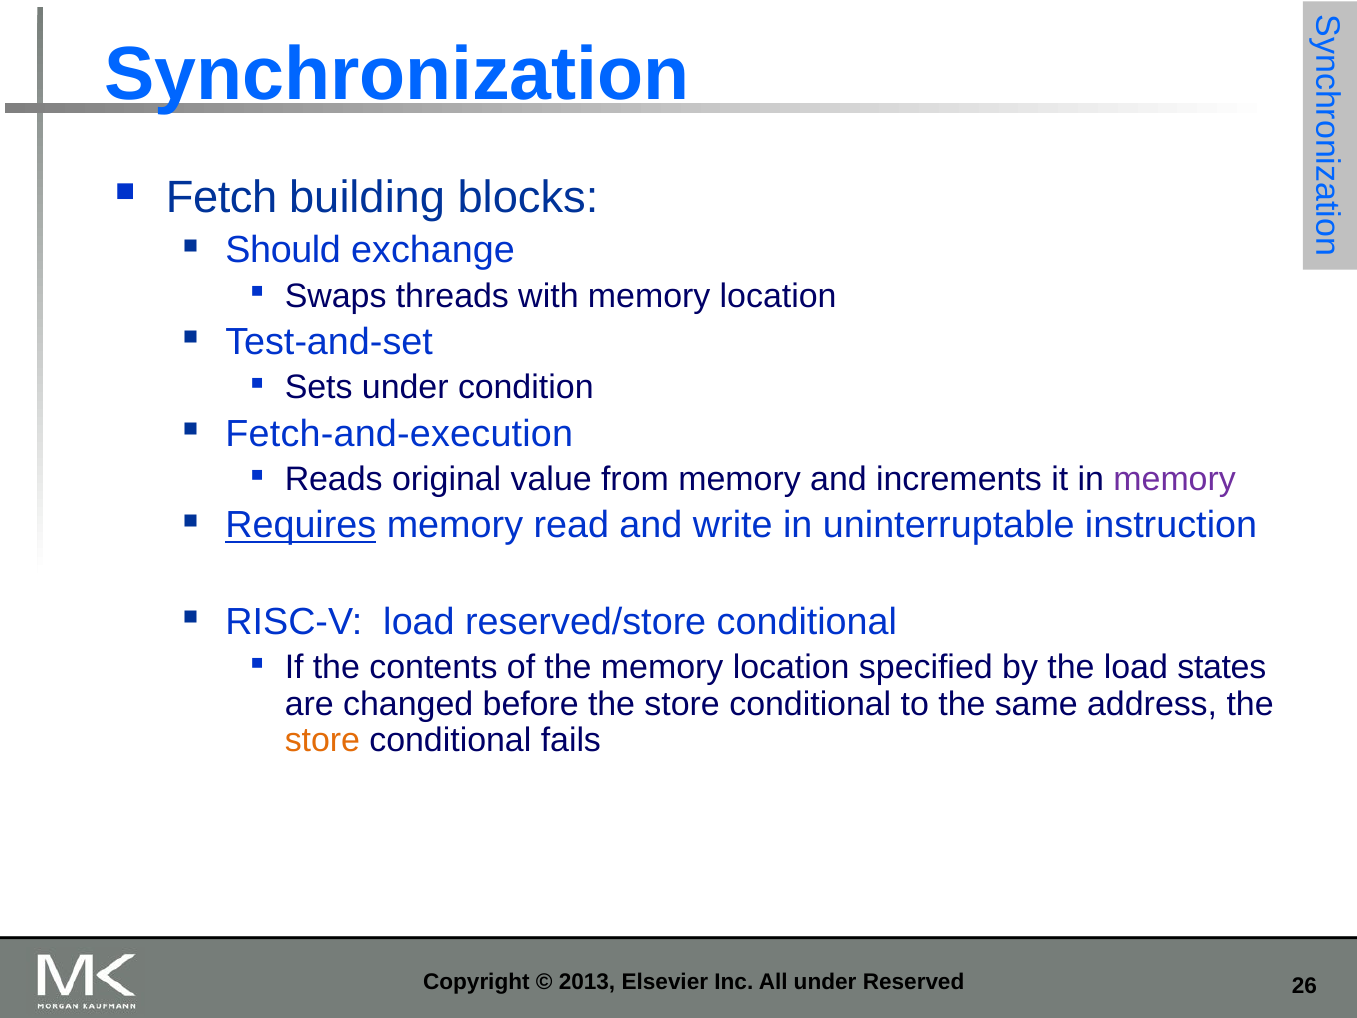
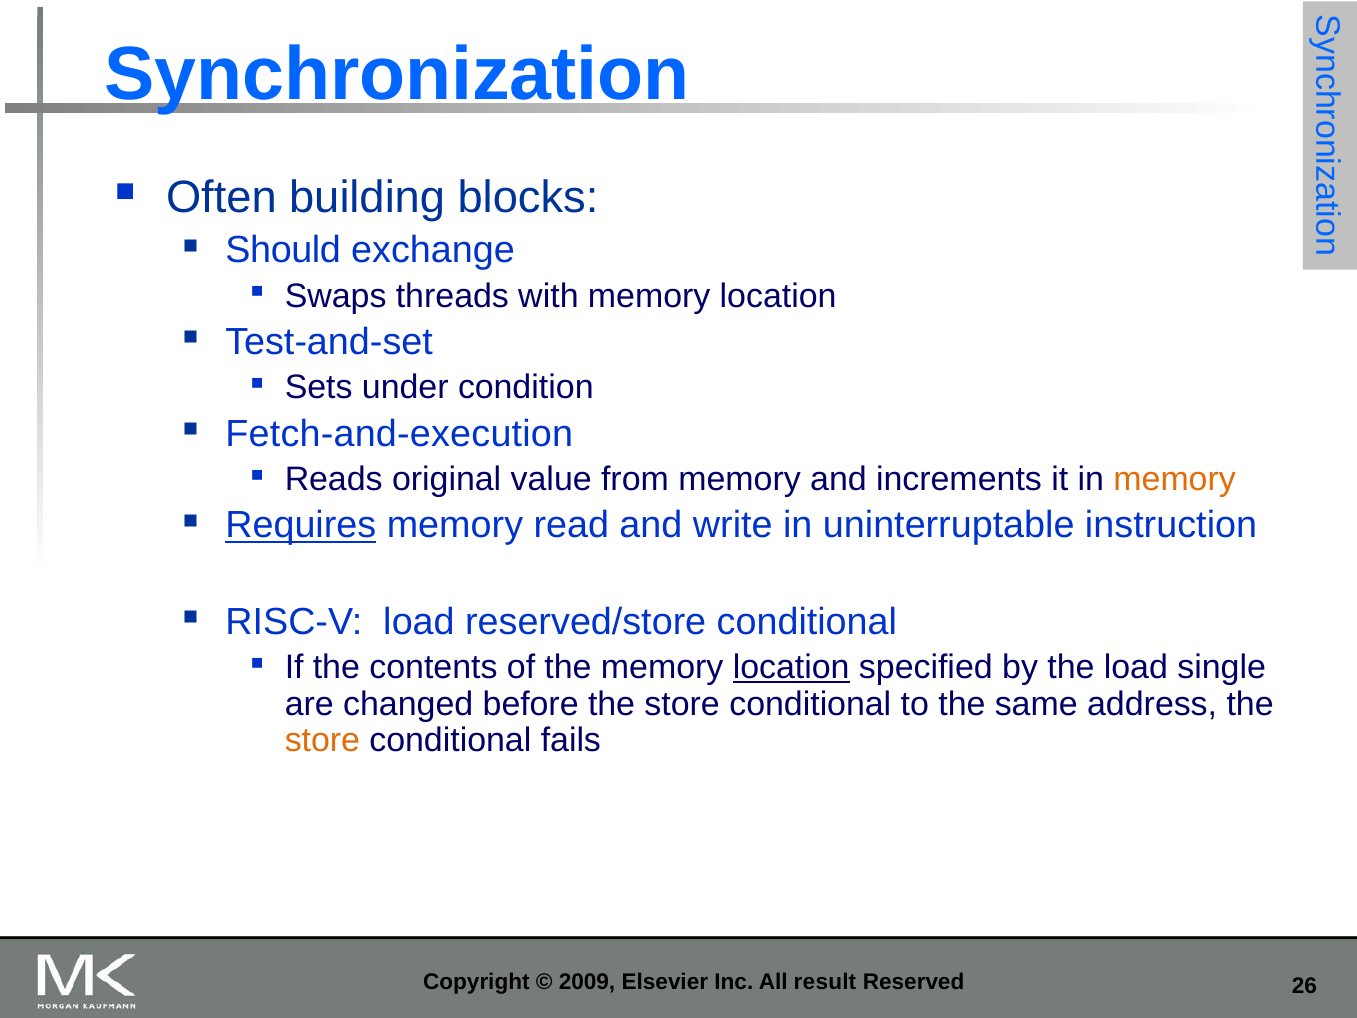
Fetch: Fetch -> Often
memory at (1175, 479) colour: purple -> orange
location at (791, 667) underline: none -> present
states: states -> single
2013: 2013 -> 2009
All under: under -> result
